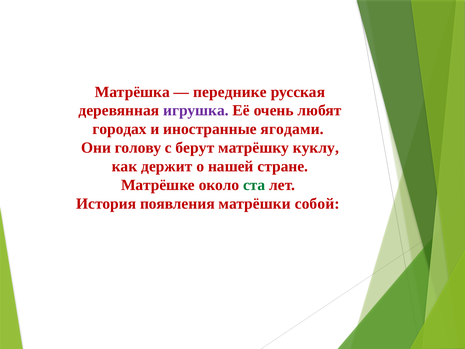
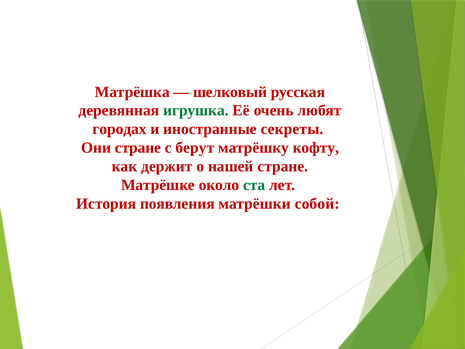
переднике: переднике -> шелковый
игрушка colour: purple -> green
ягодами: ягодами -> секреты
Они голову: голову -> стране
куклу: куклу -> кофту
